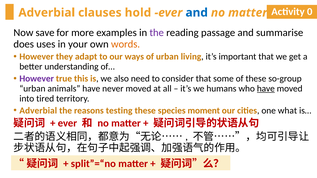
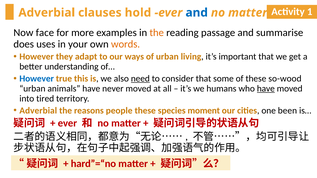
0: 0 -> 1
save: save -> face
the at (157, 33) colour: purple -> orange
However at (37, 79) colour: purple -> blue
need underline: none -> present
so-group: so-group -> so-wood
testing: testing -> people
what: what -> been
split”=“no: split”=“no -> hard”=“no
